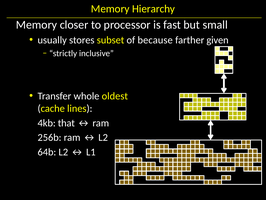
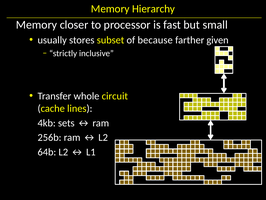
oldest: oldest -> circuit
that: that -> sets
